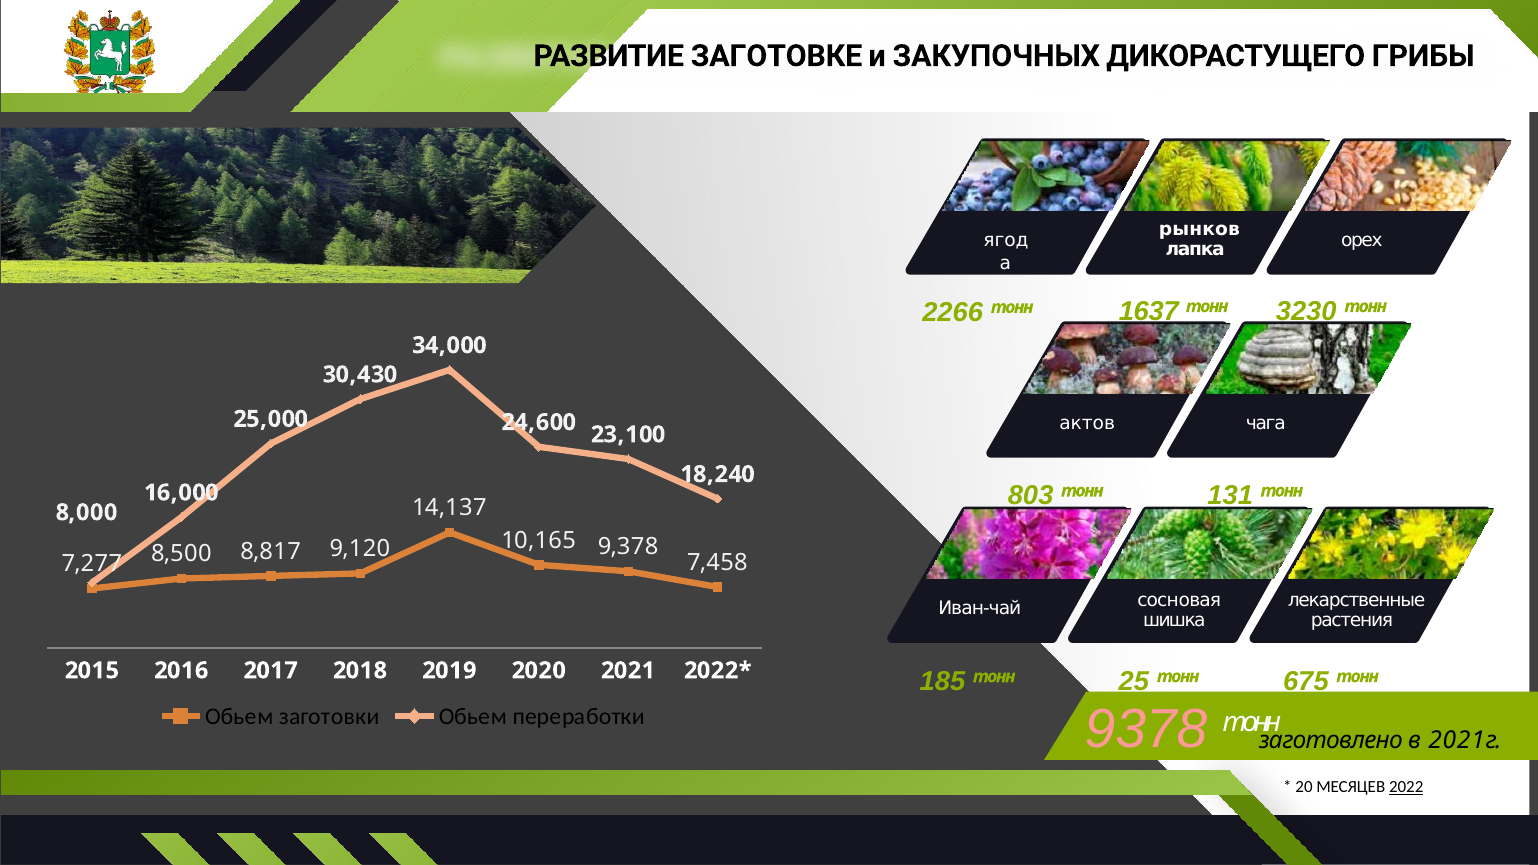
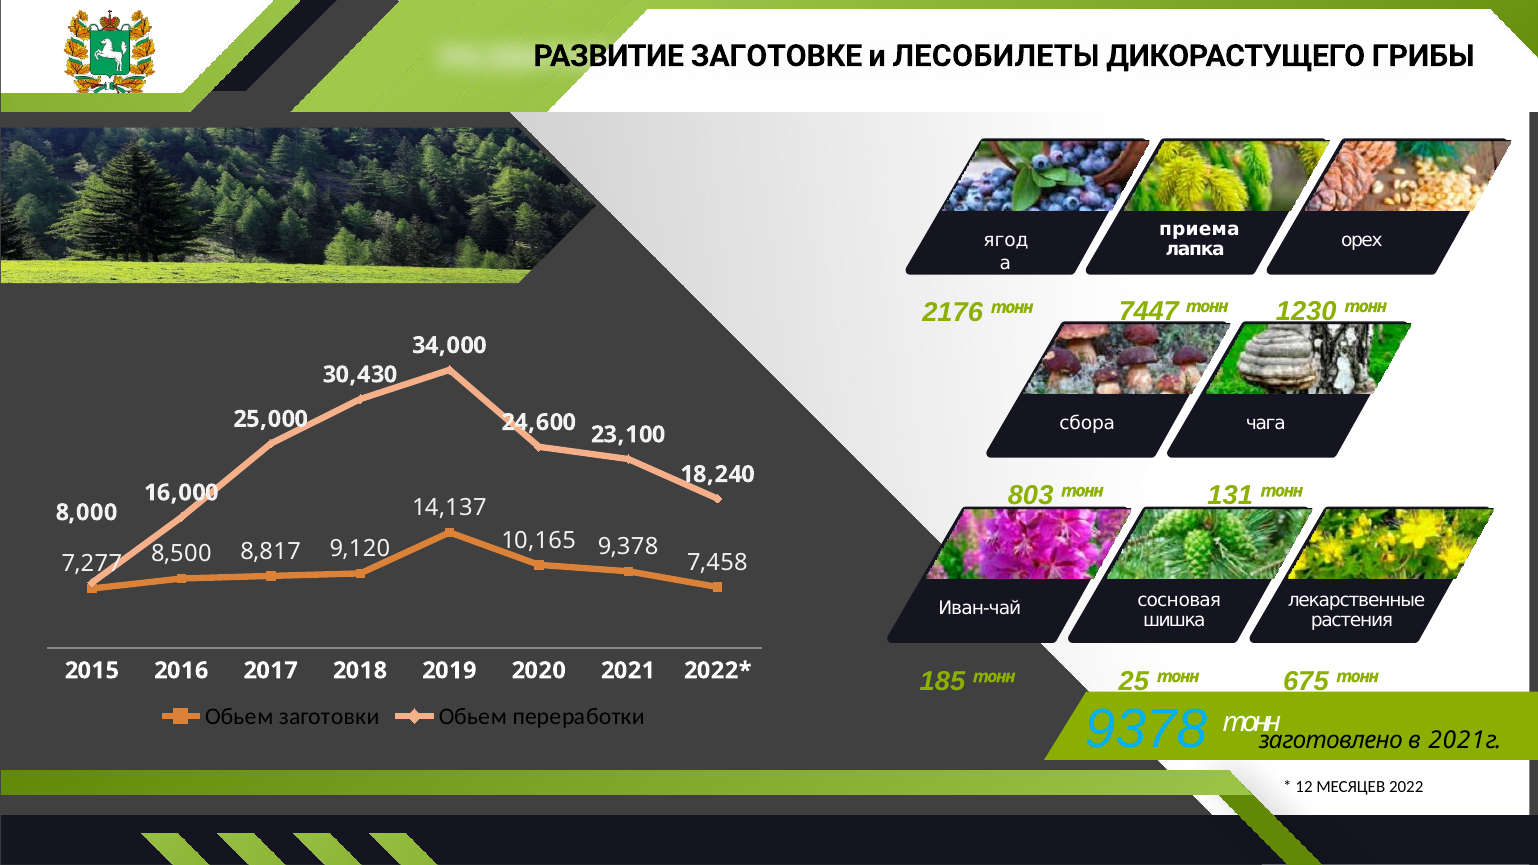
ЗАКУПОЧНЫХ: ЗАКУПОЧНЫХ -> ЛЕСОБИЛЕТЫ
рынков: рынков -> приема
1637: 1637 -> 7447
3230: 3230 -> 1230
2266: 2266 -> 2176
актов: актов -> сбора
9378 colour: pink -> light blue
20: 20 -> 12
2022 underline: present -> none
